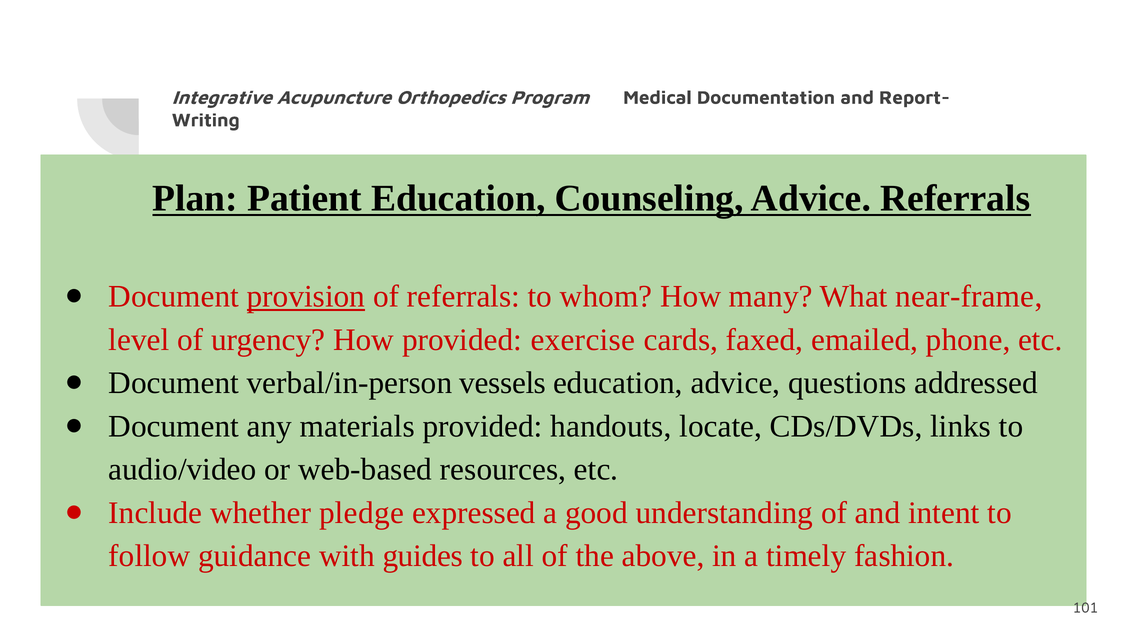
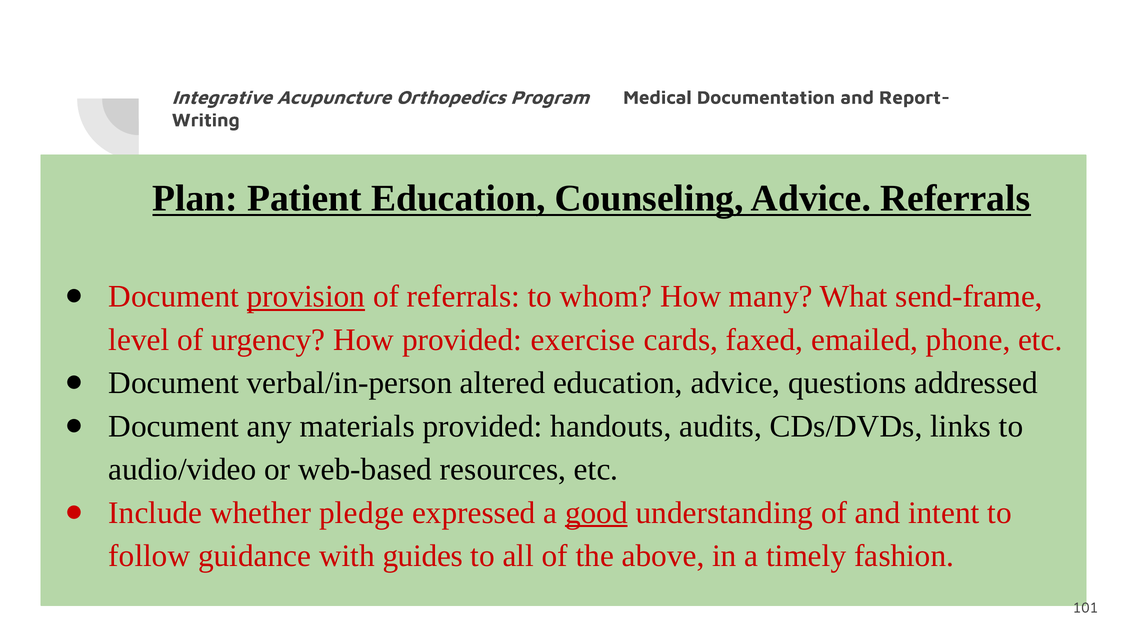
near-frame: near-frame -> send-frame
vessels: vessels -> altered
locate: locate -> audits
good underline: none -> present
